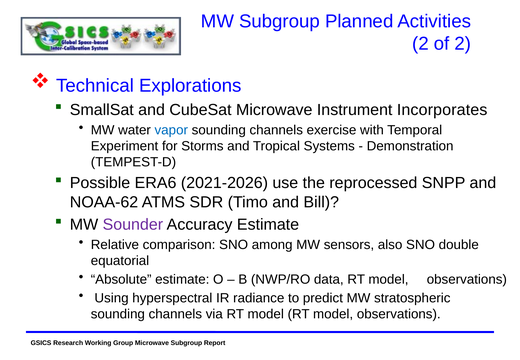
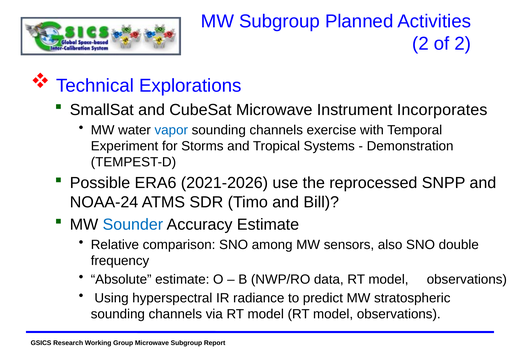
NOAA-62: NOAA-62 -> NOAA-24
Sounder colour: purple -> blue
equatorial: equatorial -> frequency
